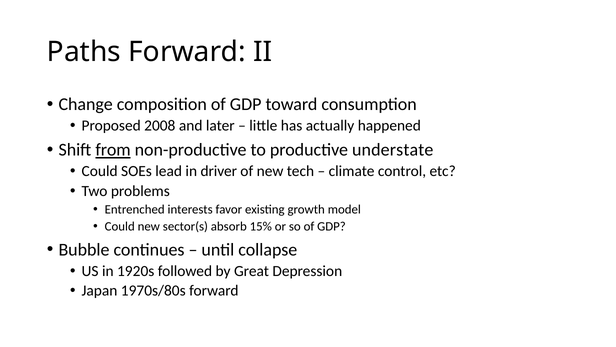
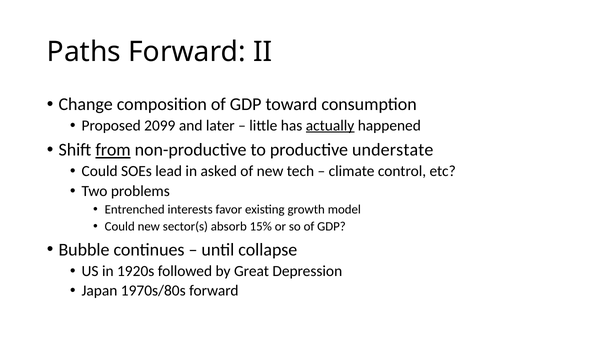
2008: 2008 -> 2099
actually underline: none -> present
driver: driver -> asked
